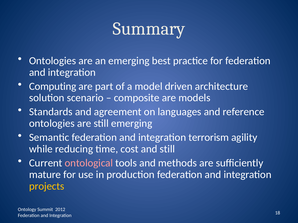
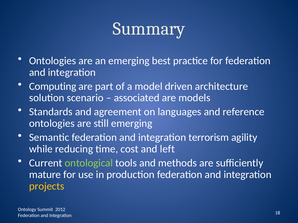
composite: composite -> associated
and still: still -> left
ontological colour: pink -> light green
